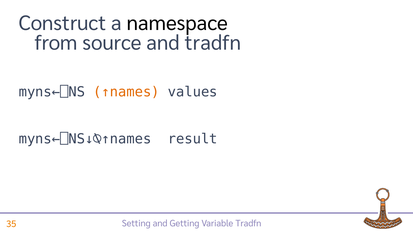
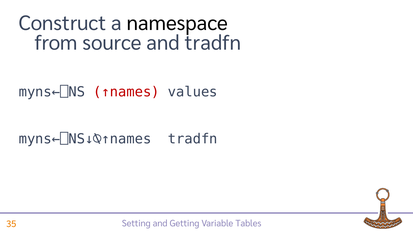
↑names colour: orange -> red
myns←⎕NS↓⍉↑names result: result -> tradfn
Tradfn at (248, 223): Tradfn -> Tables
